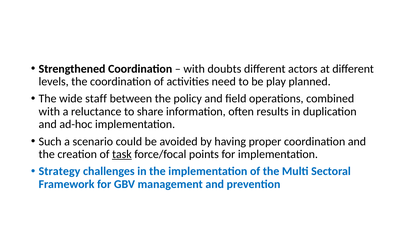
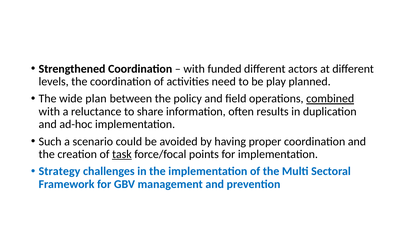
doubts: doubts -> funded
staff: staff -> plan
combined underline: none -> present
